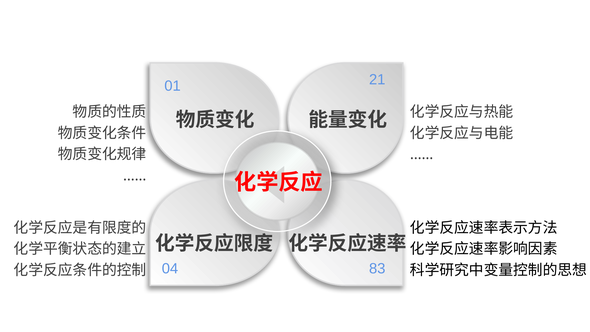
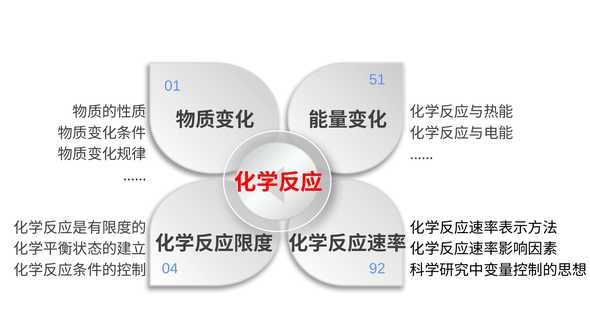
21: 21 -> 51
83: 83 -> 92
